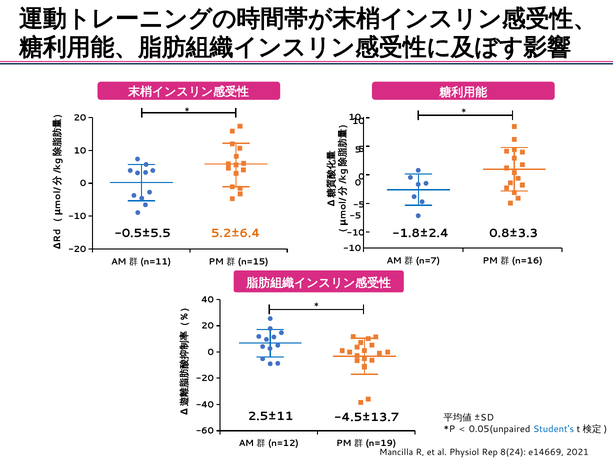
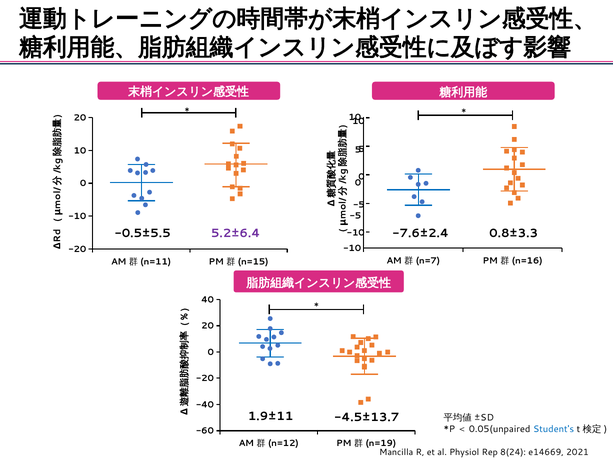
5.2±6.4 colour: orange -> purple
-1.8±2.4: -1.8±2.4 -> -7.6±2.4
2.5±11: 2.5±11 -> 1.9±11
